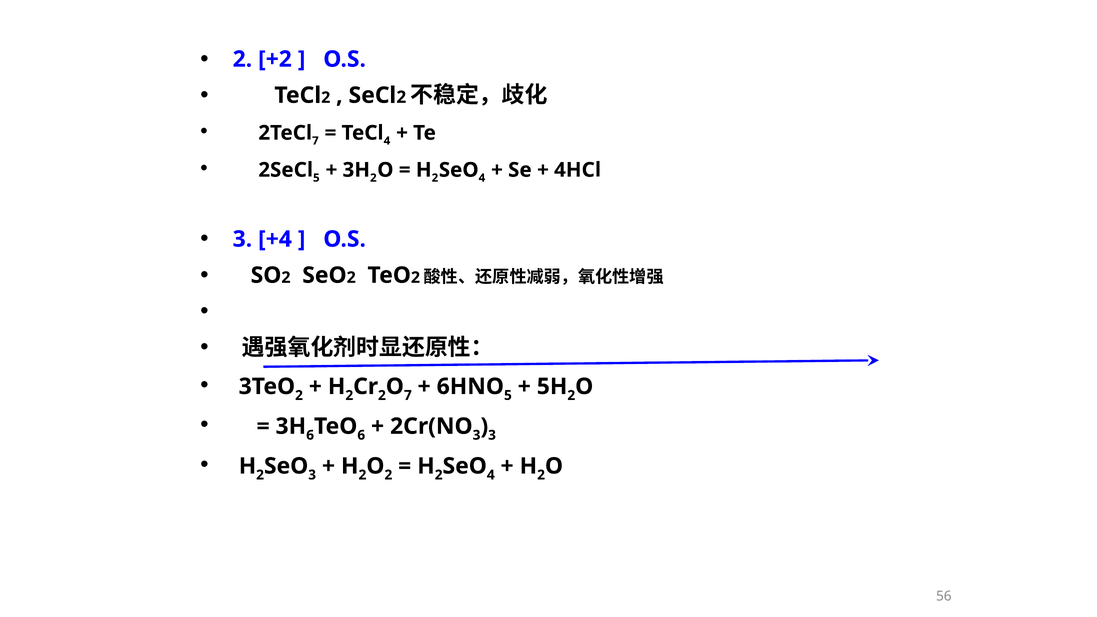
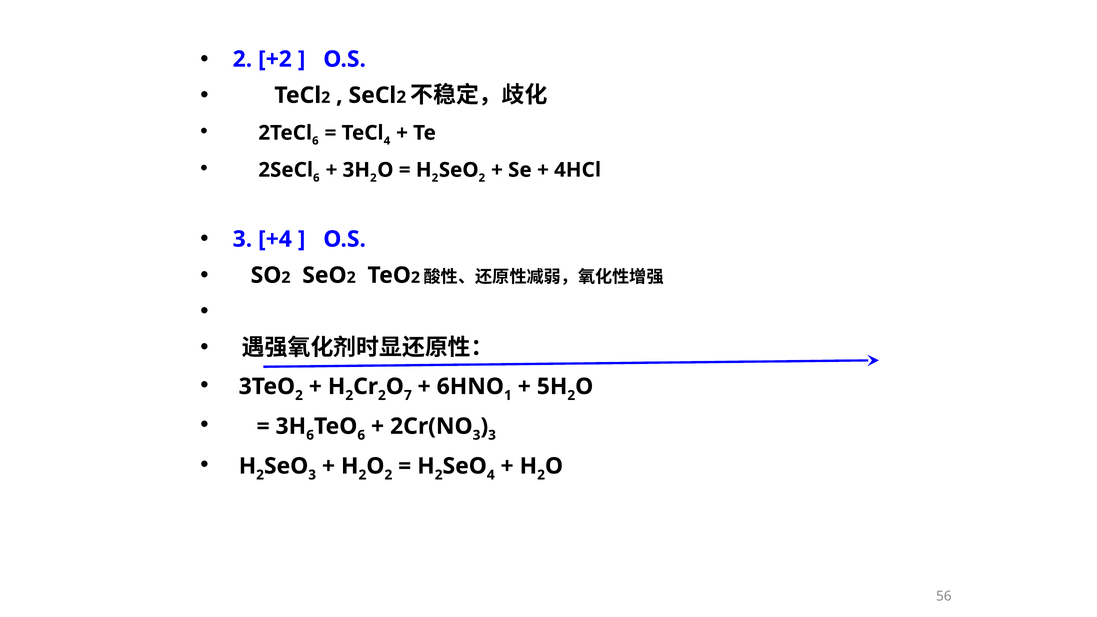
7 at (315, 141): 7 -> 6
5 at (316, 178): 5 -> 6
4 at (482, 178): 4 -> 2
5 at (508, 395): 5 -> 1
